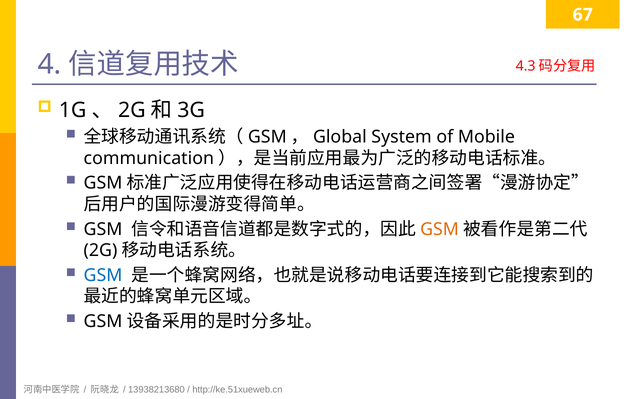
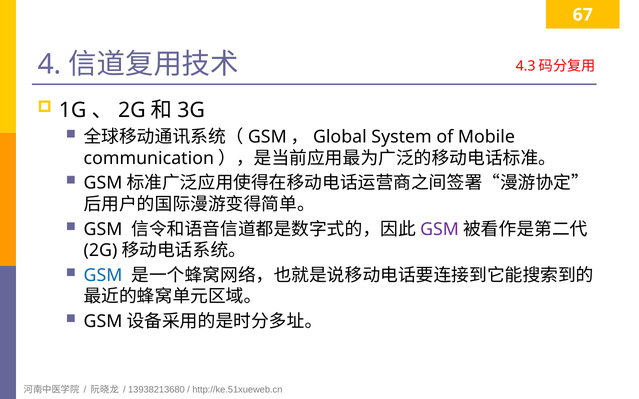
GSM at (440, 229) colour: orange -> purple
